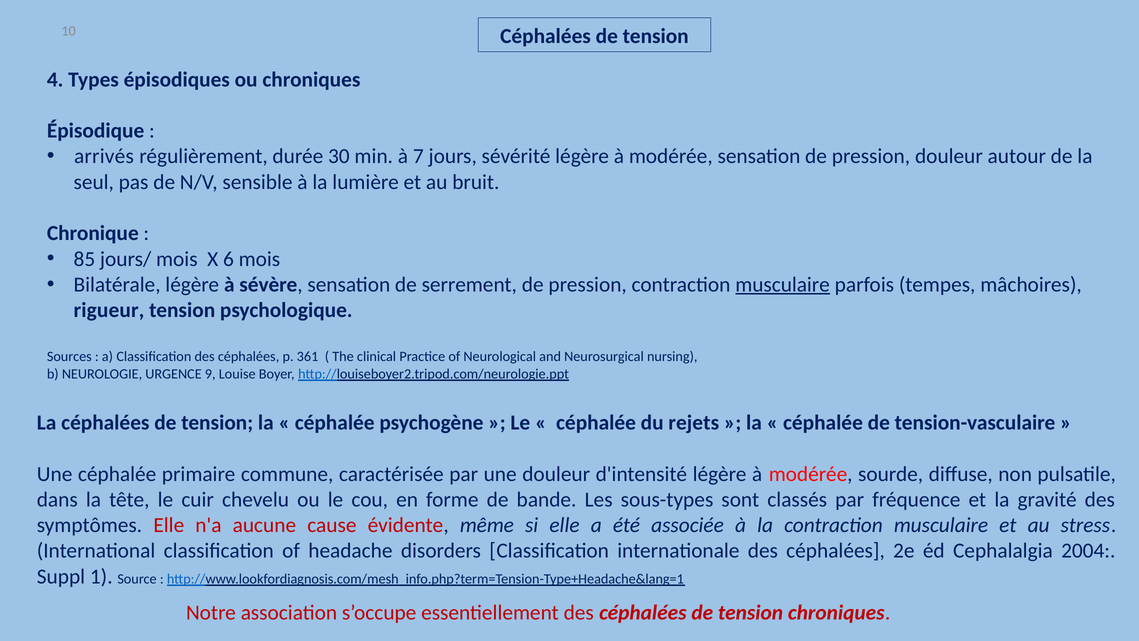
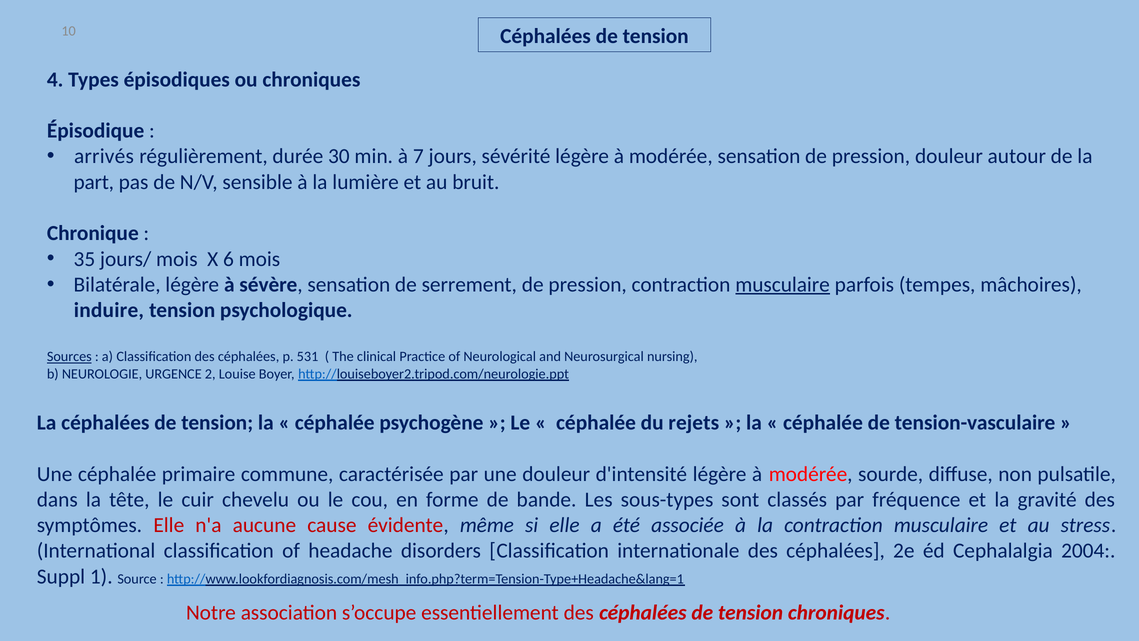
seul: seul -> part
85: 85 -> 35
rigueur: rigueur -> induire
Sources underline: none -> present
361: 361 -> 531
9: 9 -> 2
